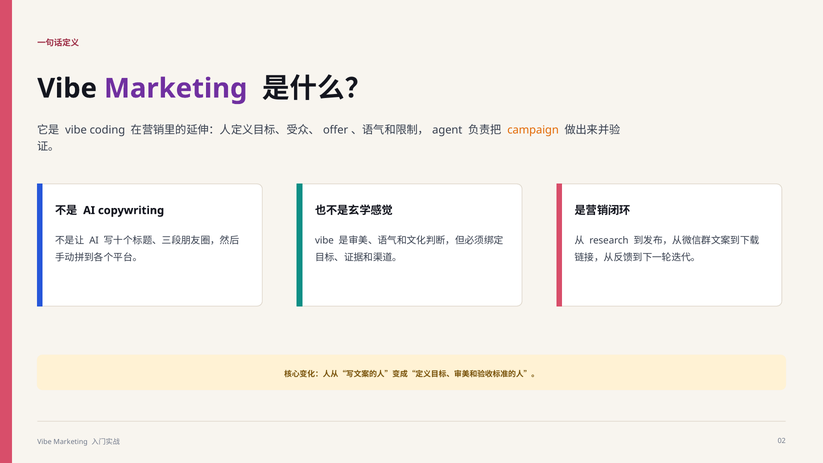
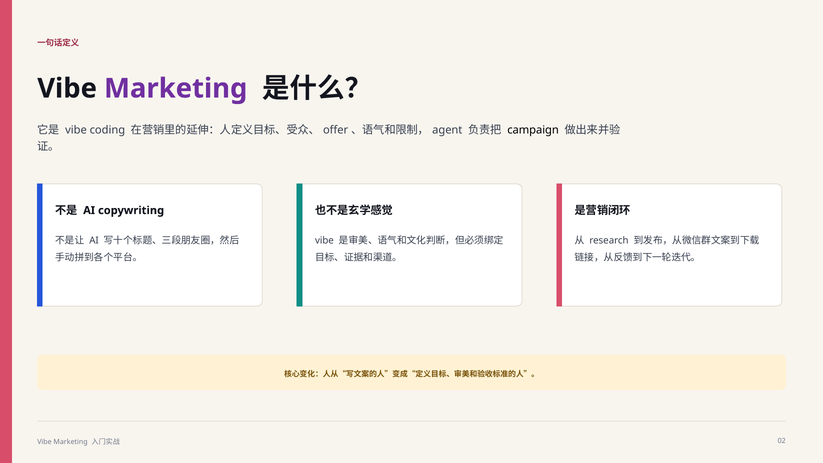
campaign colour: orange -> black
